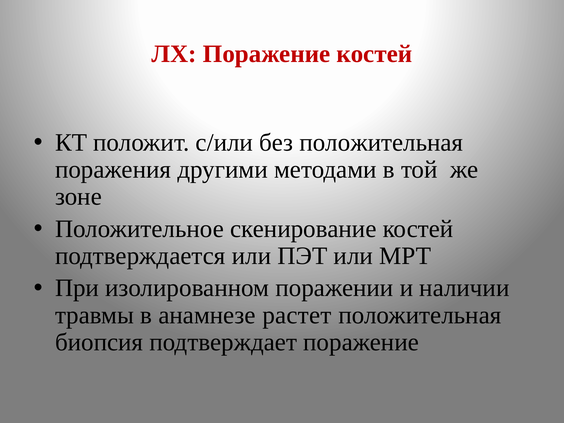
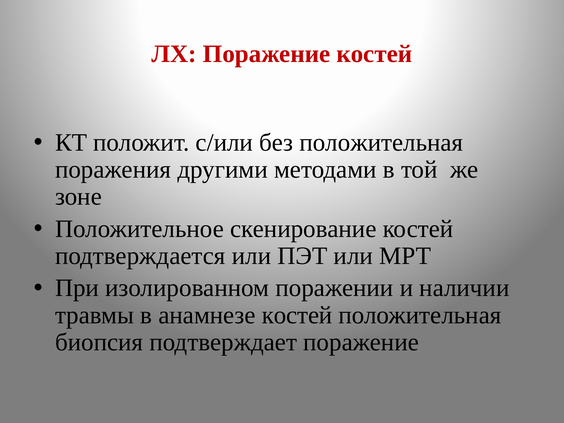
анамнезе растет: растет -> костей
